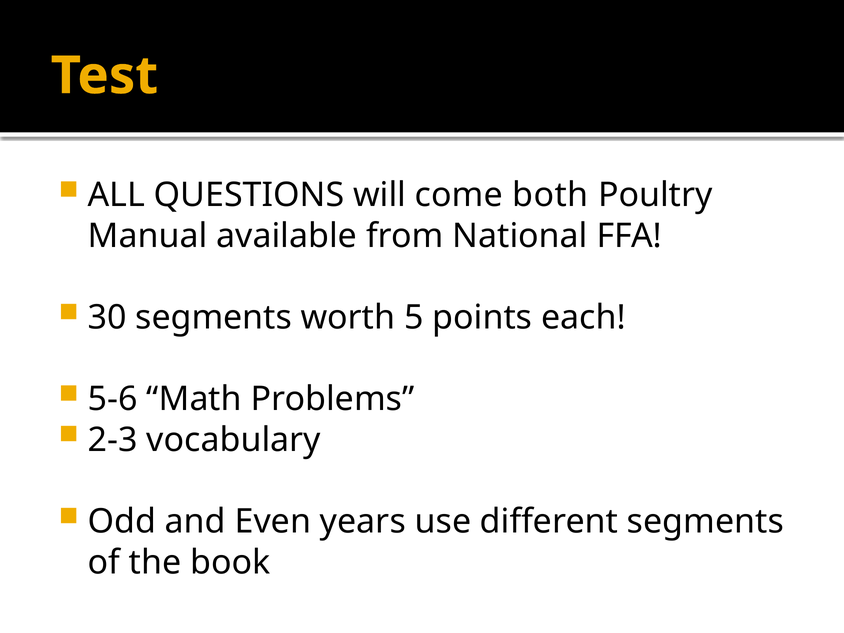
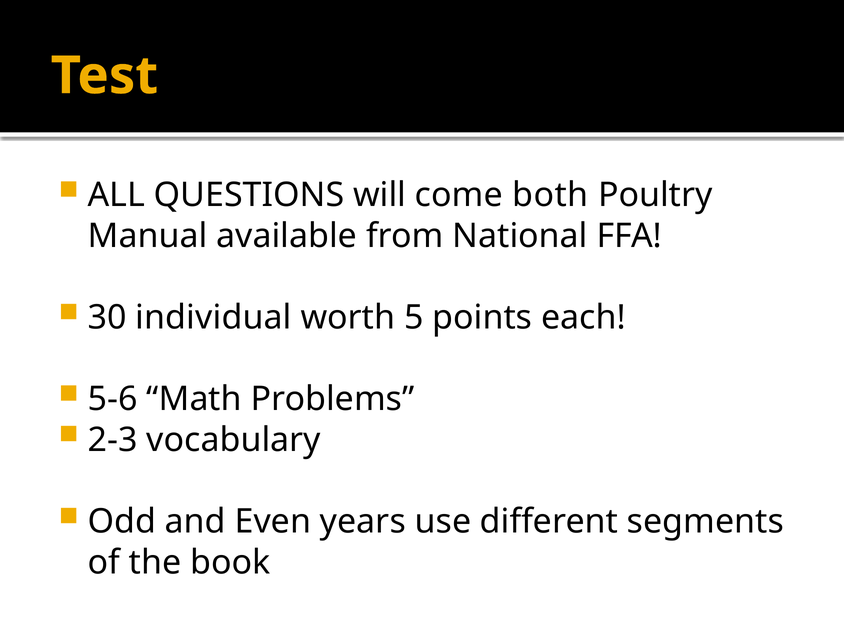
30 segments: segments -> individual
